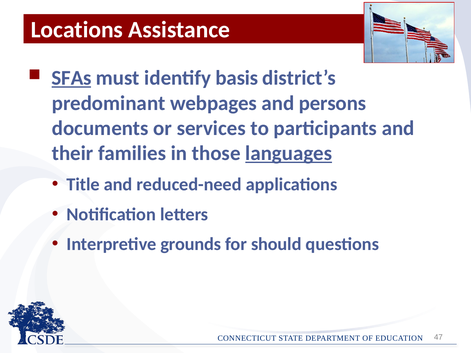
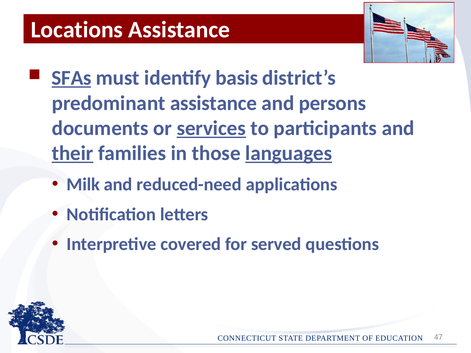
predominant webpages: webpages -> assistance
services underline: none -> present
their underline: none -> present
Title: Title -> Milk
grounds: grounds -> covered
should: should -> served
